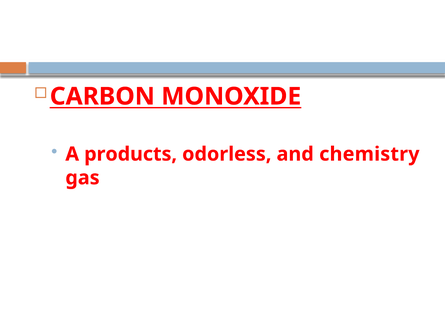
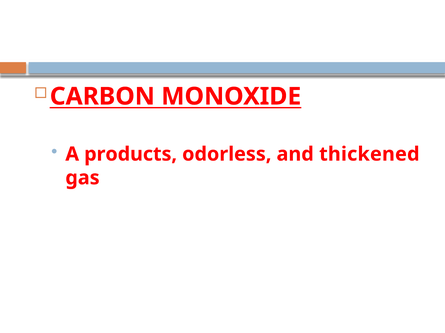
chemistry: chemistry -> thickened
